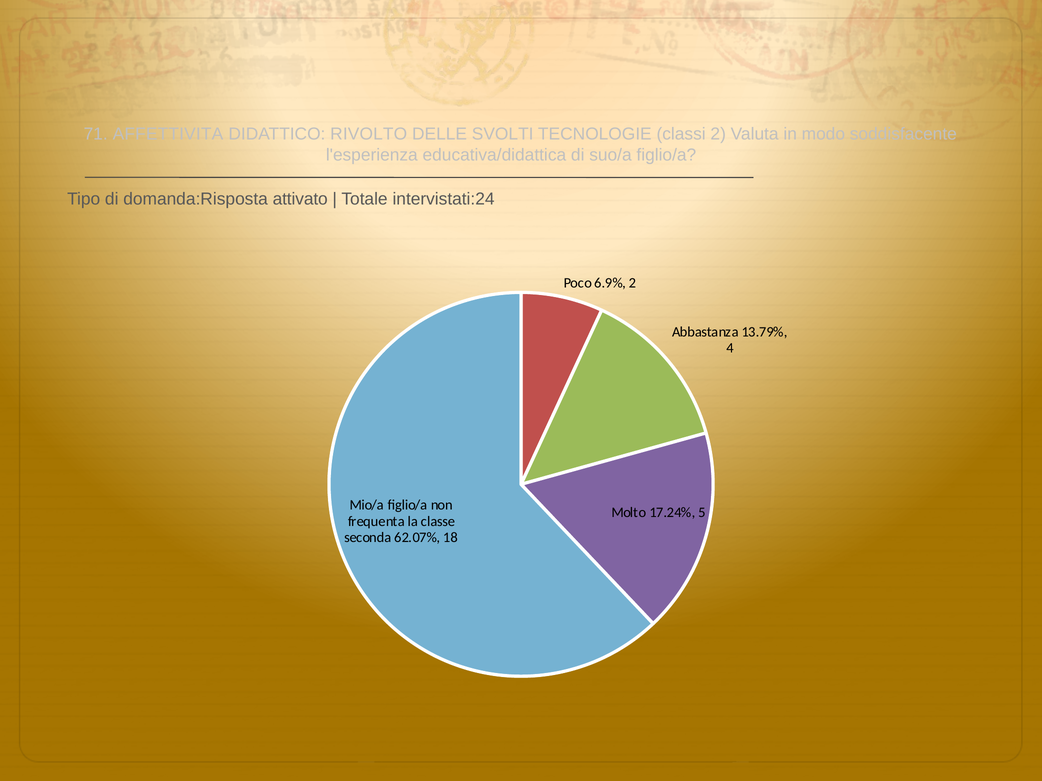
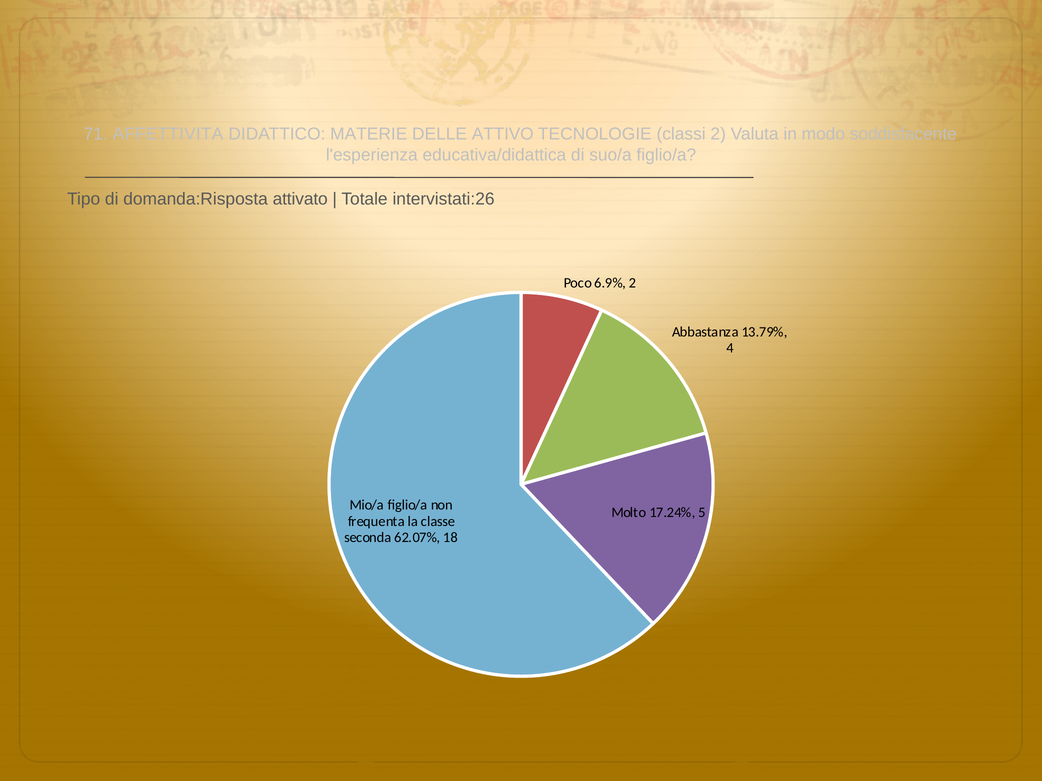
RIVOLTO: RIVOLTO -> MATERIE
SVOLTI: SVOLTI -> ATTIVO
intervistati:24: intervistati:24 -> intervistati:26
